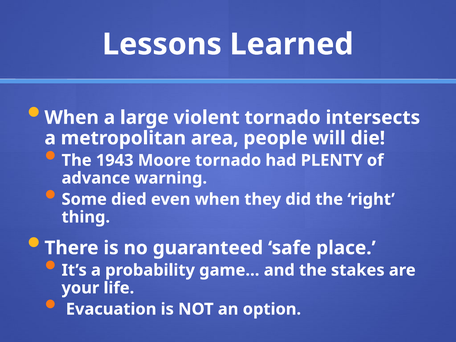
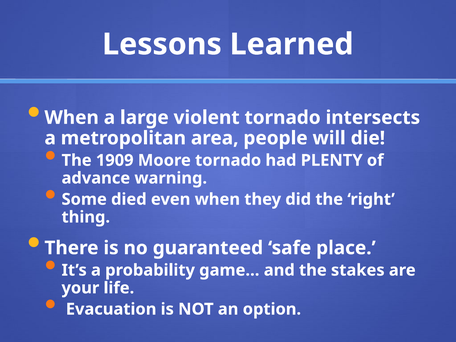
1943: 1943 -> 1909
